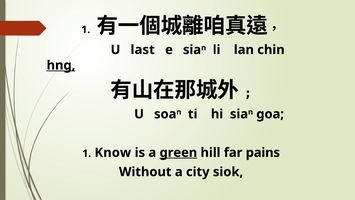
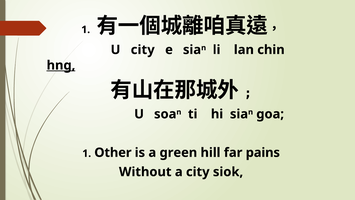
U last: last -> city
Know: Know -> Other
green underline: present -> none
